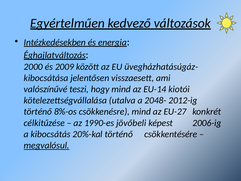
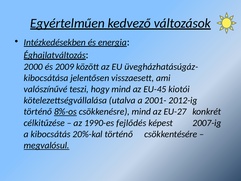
EU-14: EU-14 -> EU-45
2048-: 2048- -> 2001-
8%-os underline: none -> present
jövőbeli: jövőbeli -> fejlődés
2006-ig: 2006-ig -> 2007-ig
